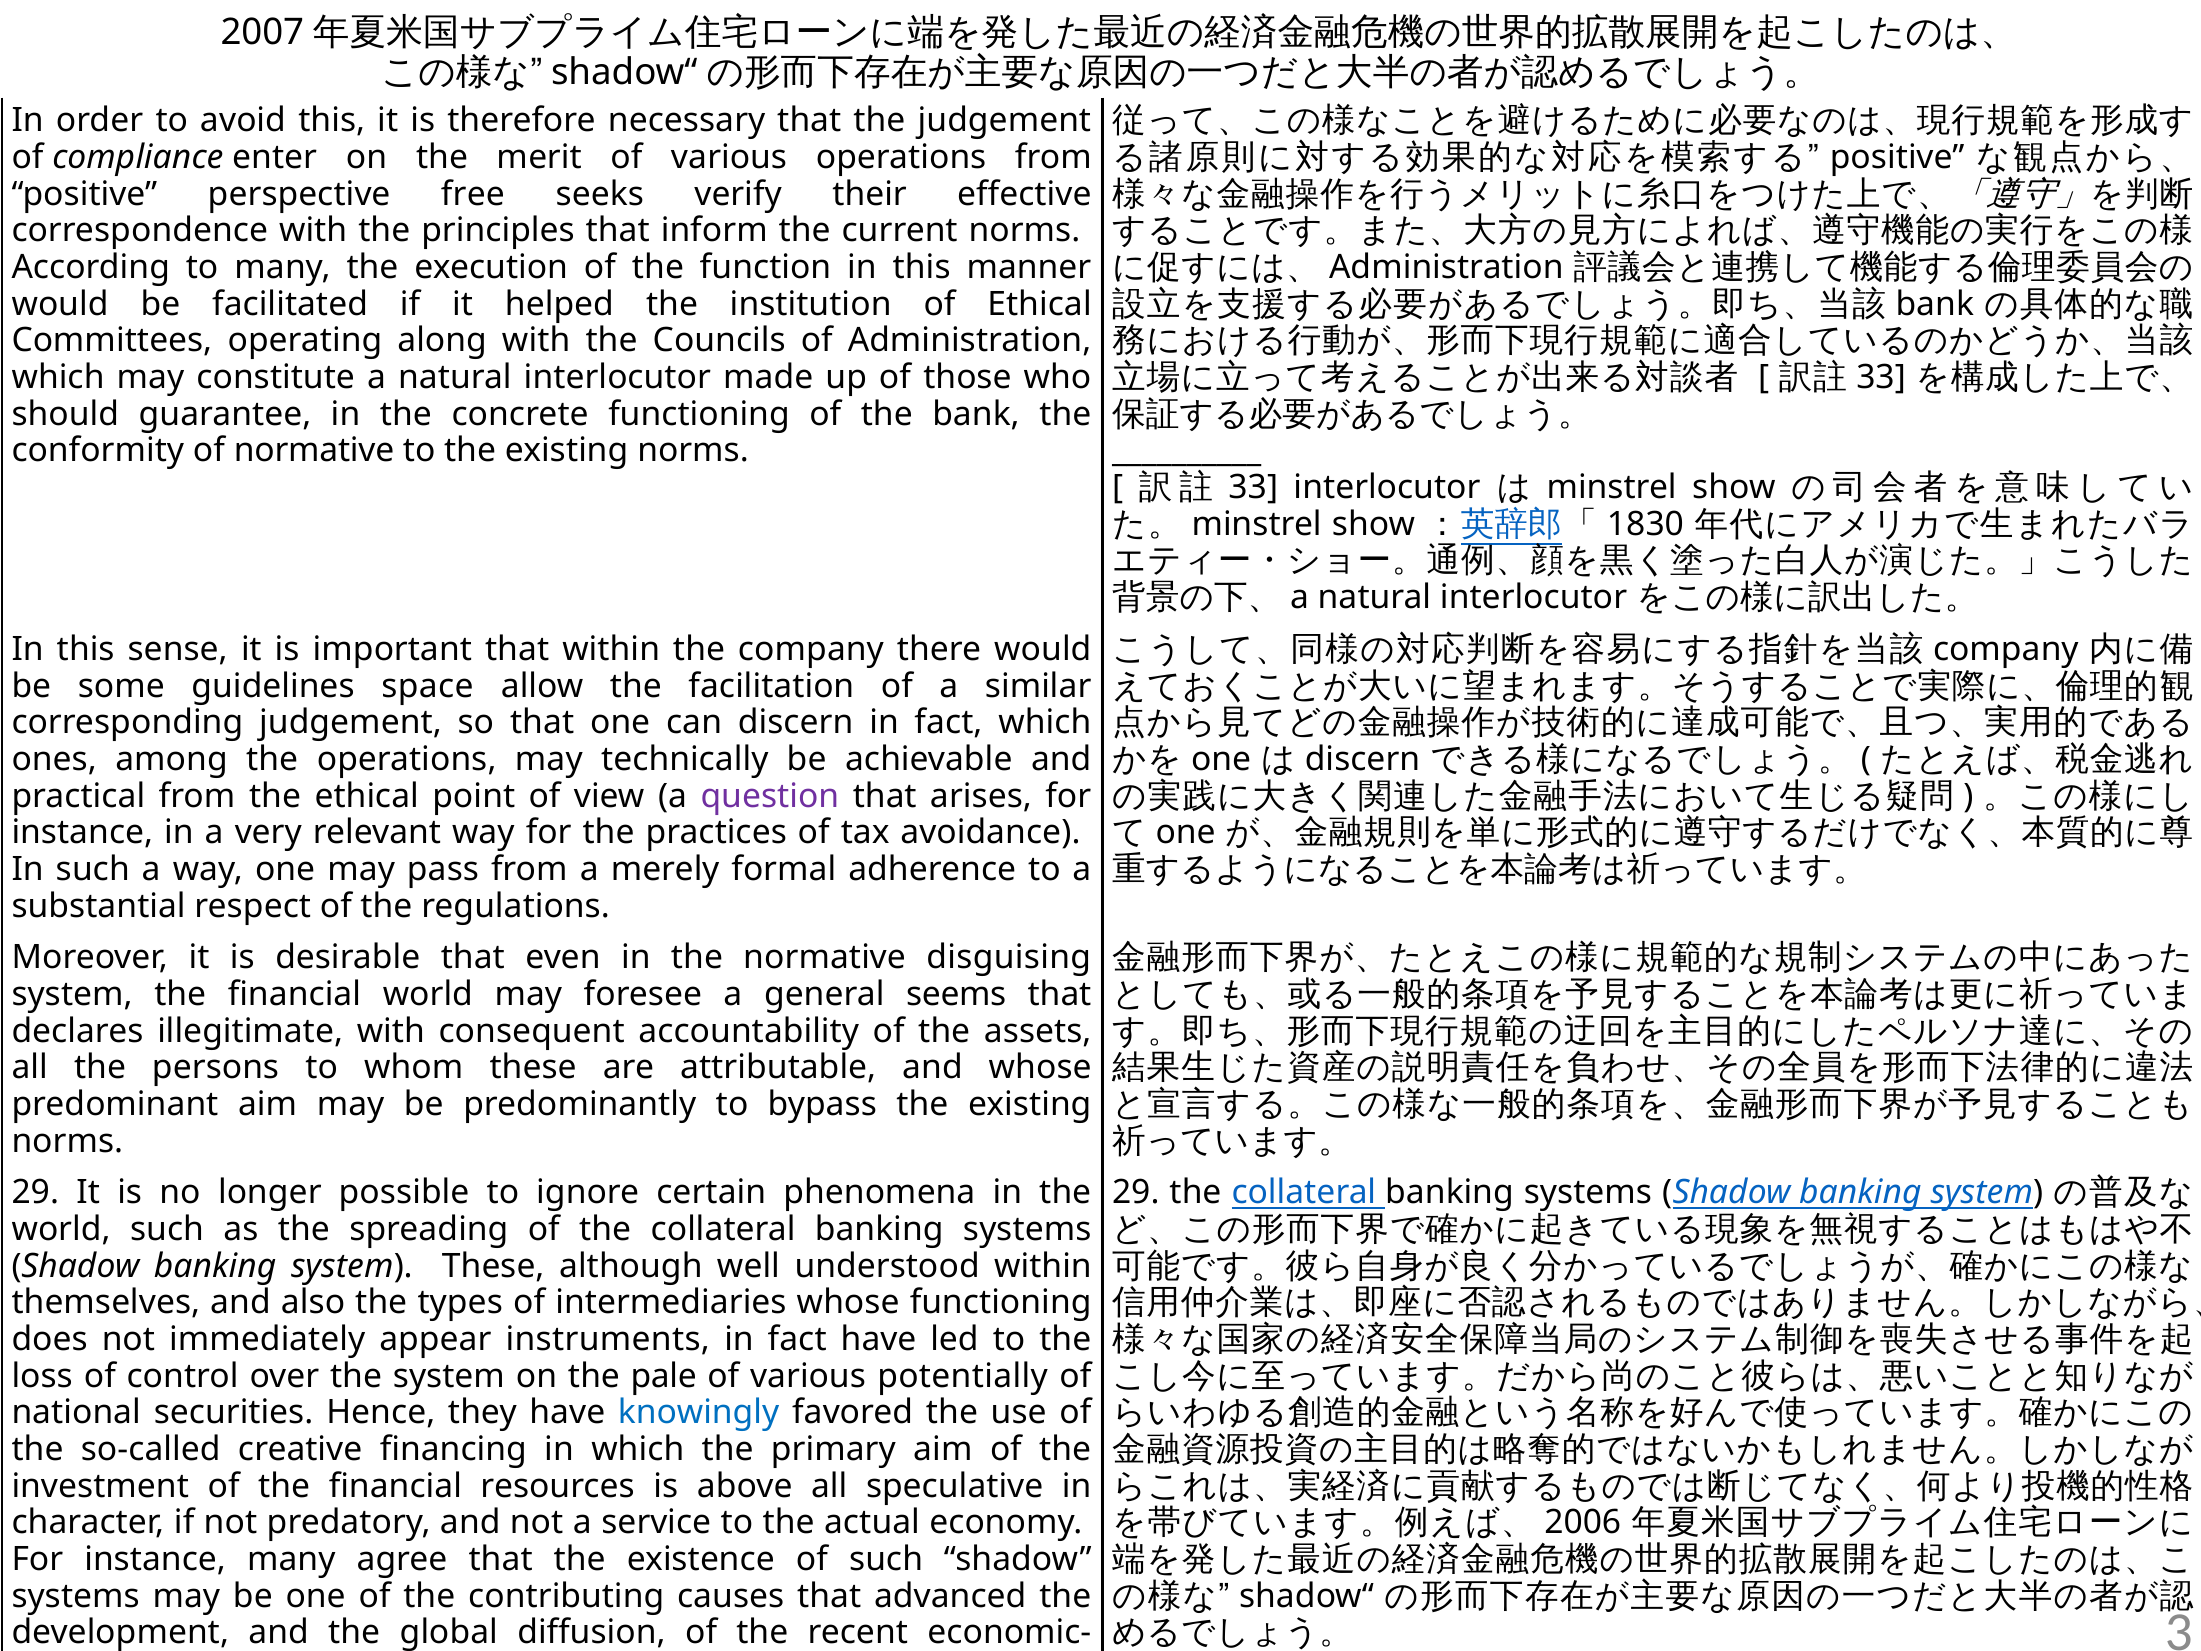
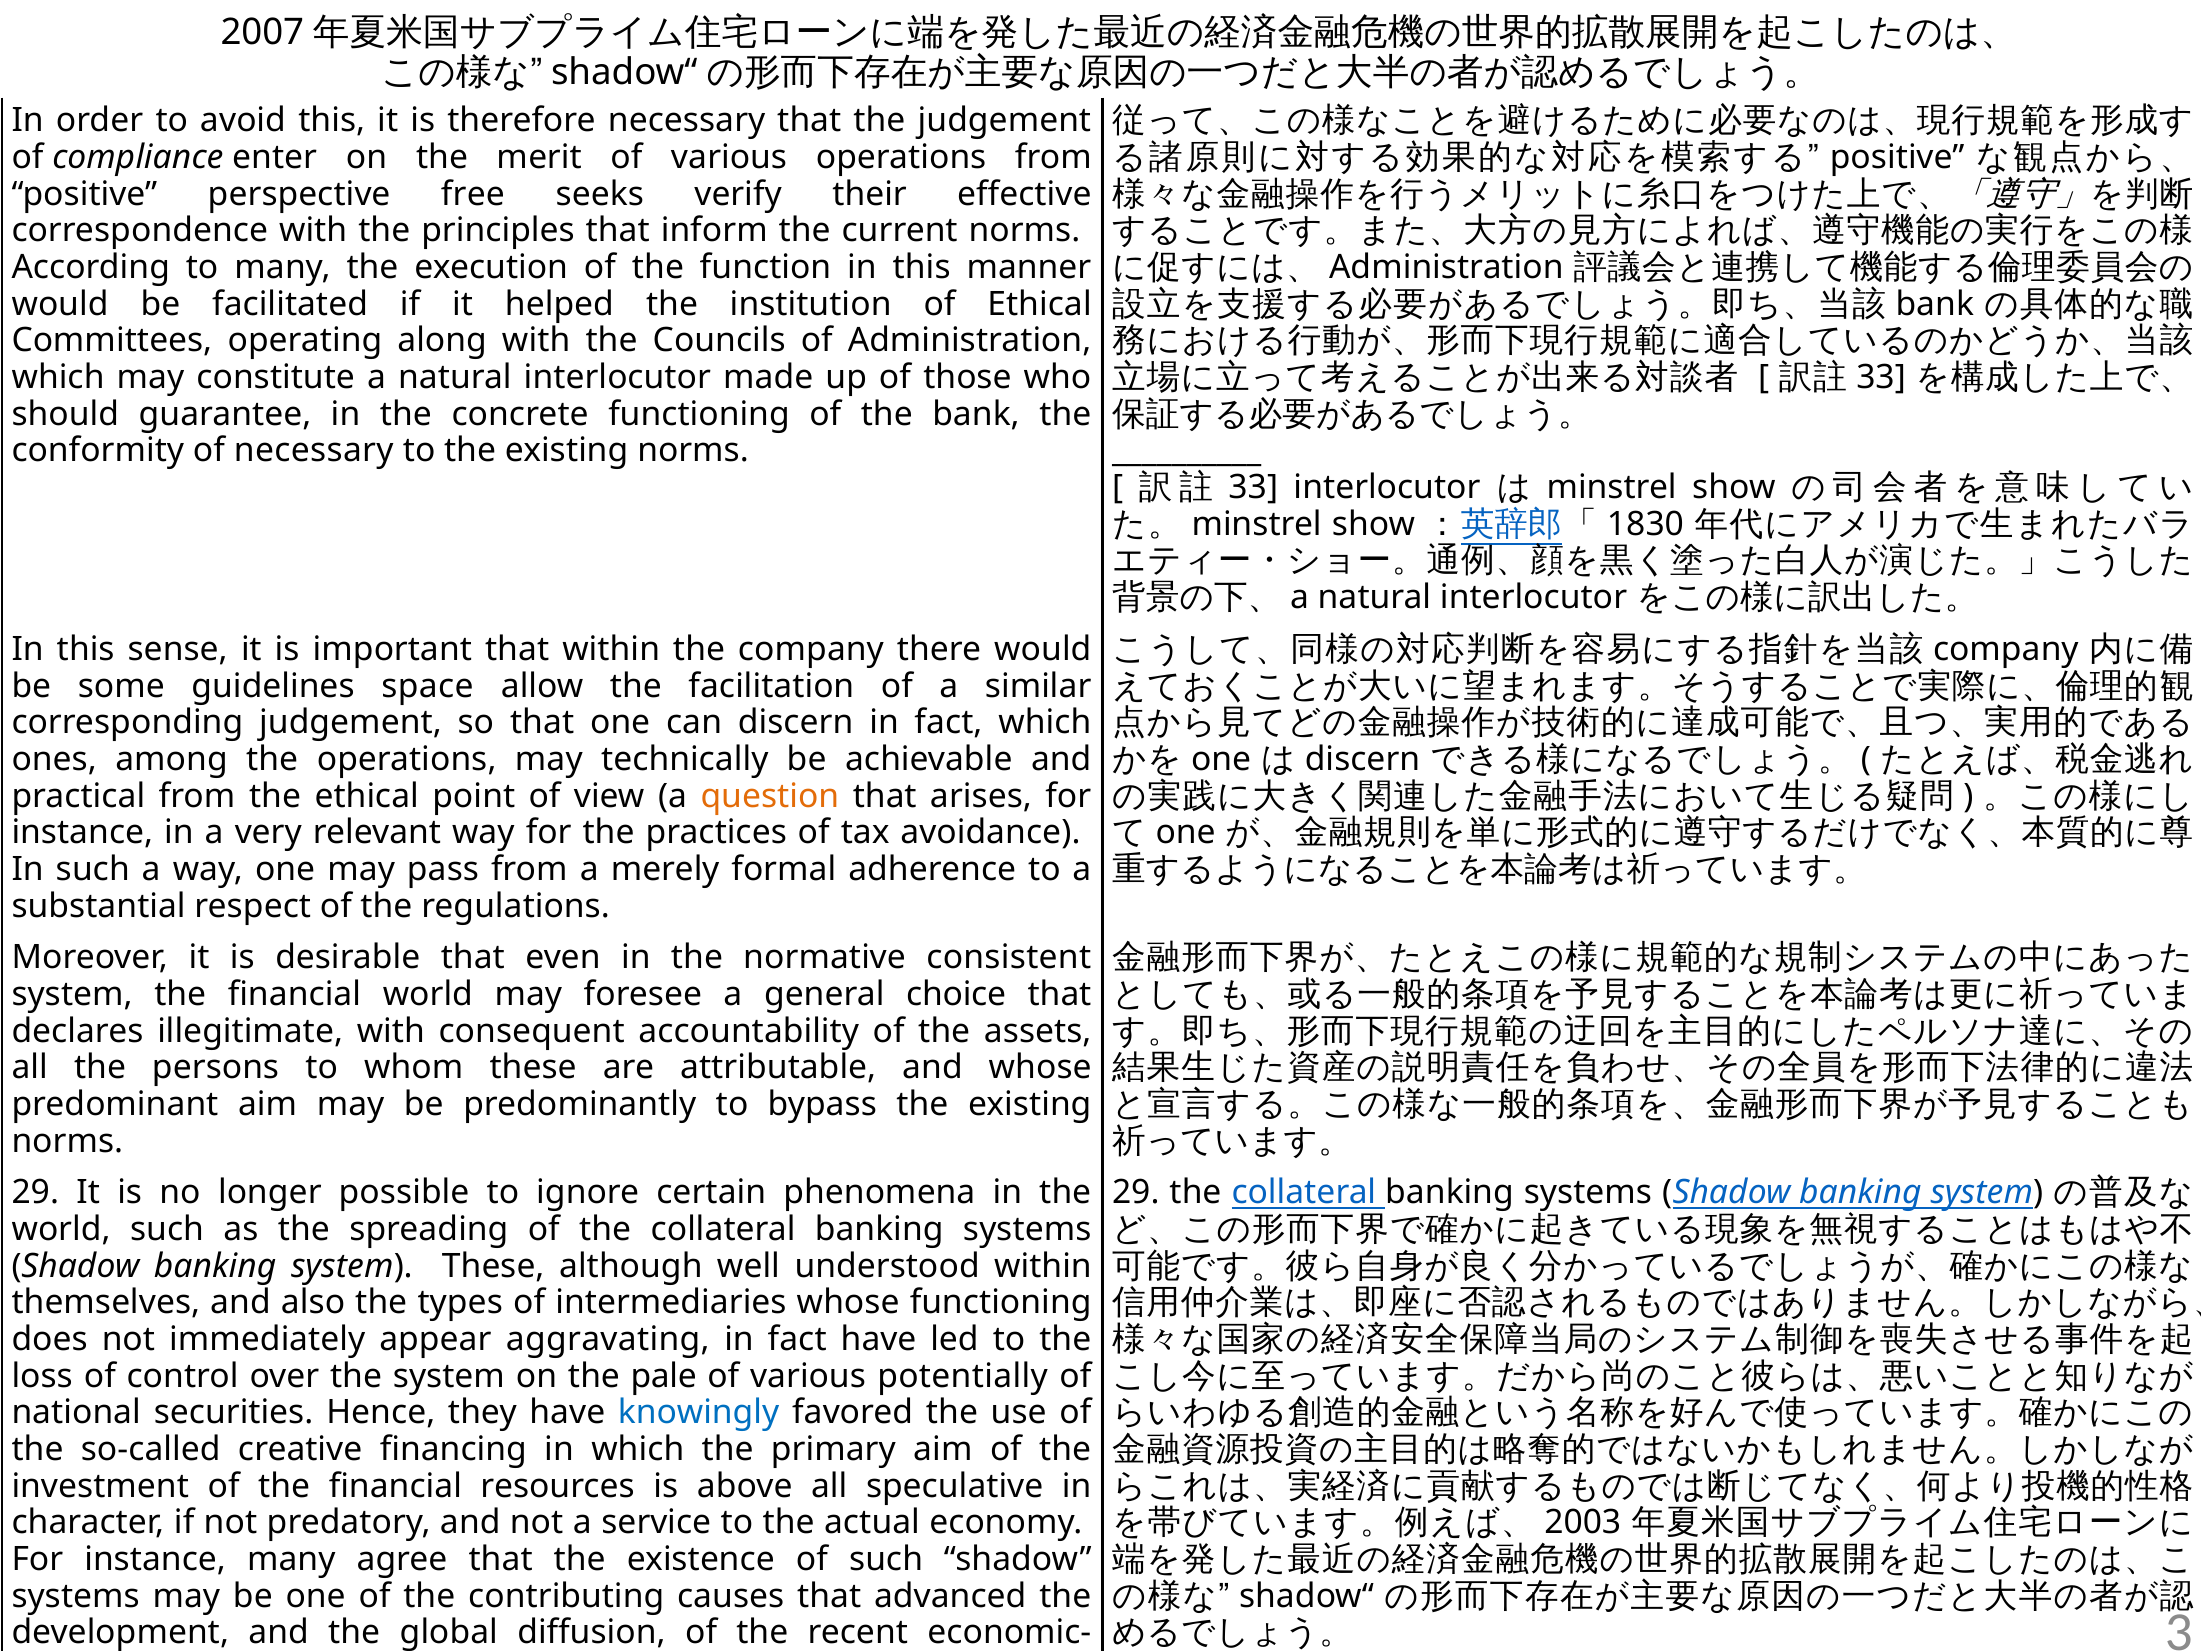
of normative: normative -> necessary
question colour: purple -> orange
disguising: disguising -> consistent
seems: seems -> choice
instruments: instruments -> aggravating
2006: 2006 -> 2003
